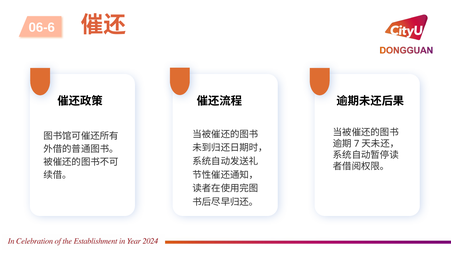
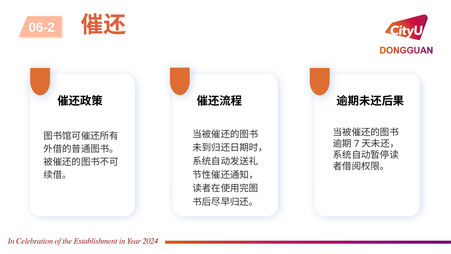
06-6: 06-6 -> 06-2
